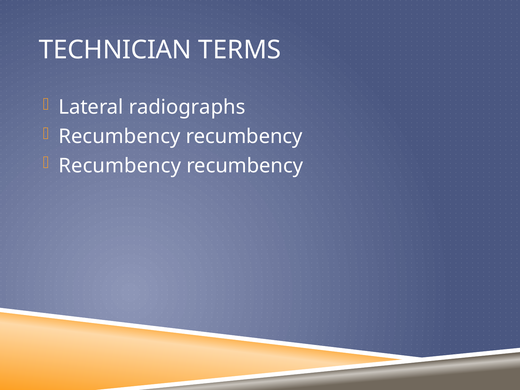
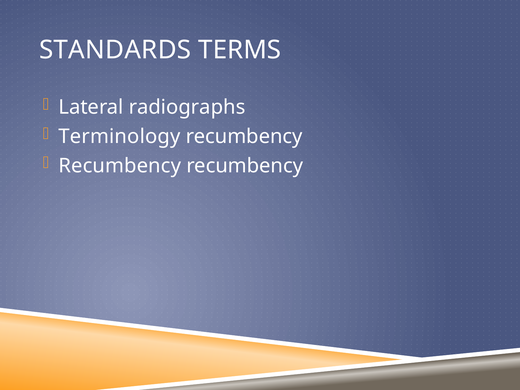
TECHNICIAN: TECHNICIAN -> STANDARDS
Recumbency at (120, 136): Recumbency -> Terminology
